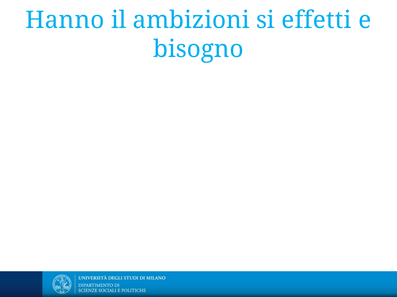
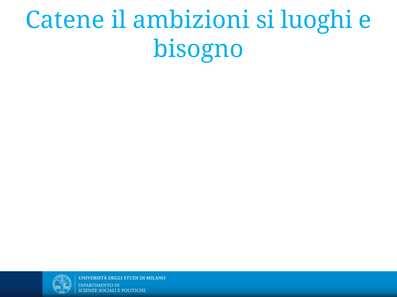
Hanno: Hanno -> Catene
effetti: effetti -> luoghi
